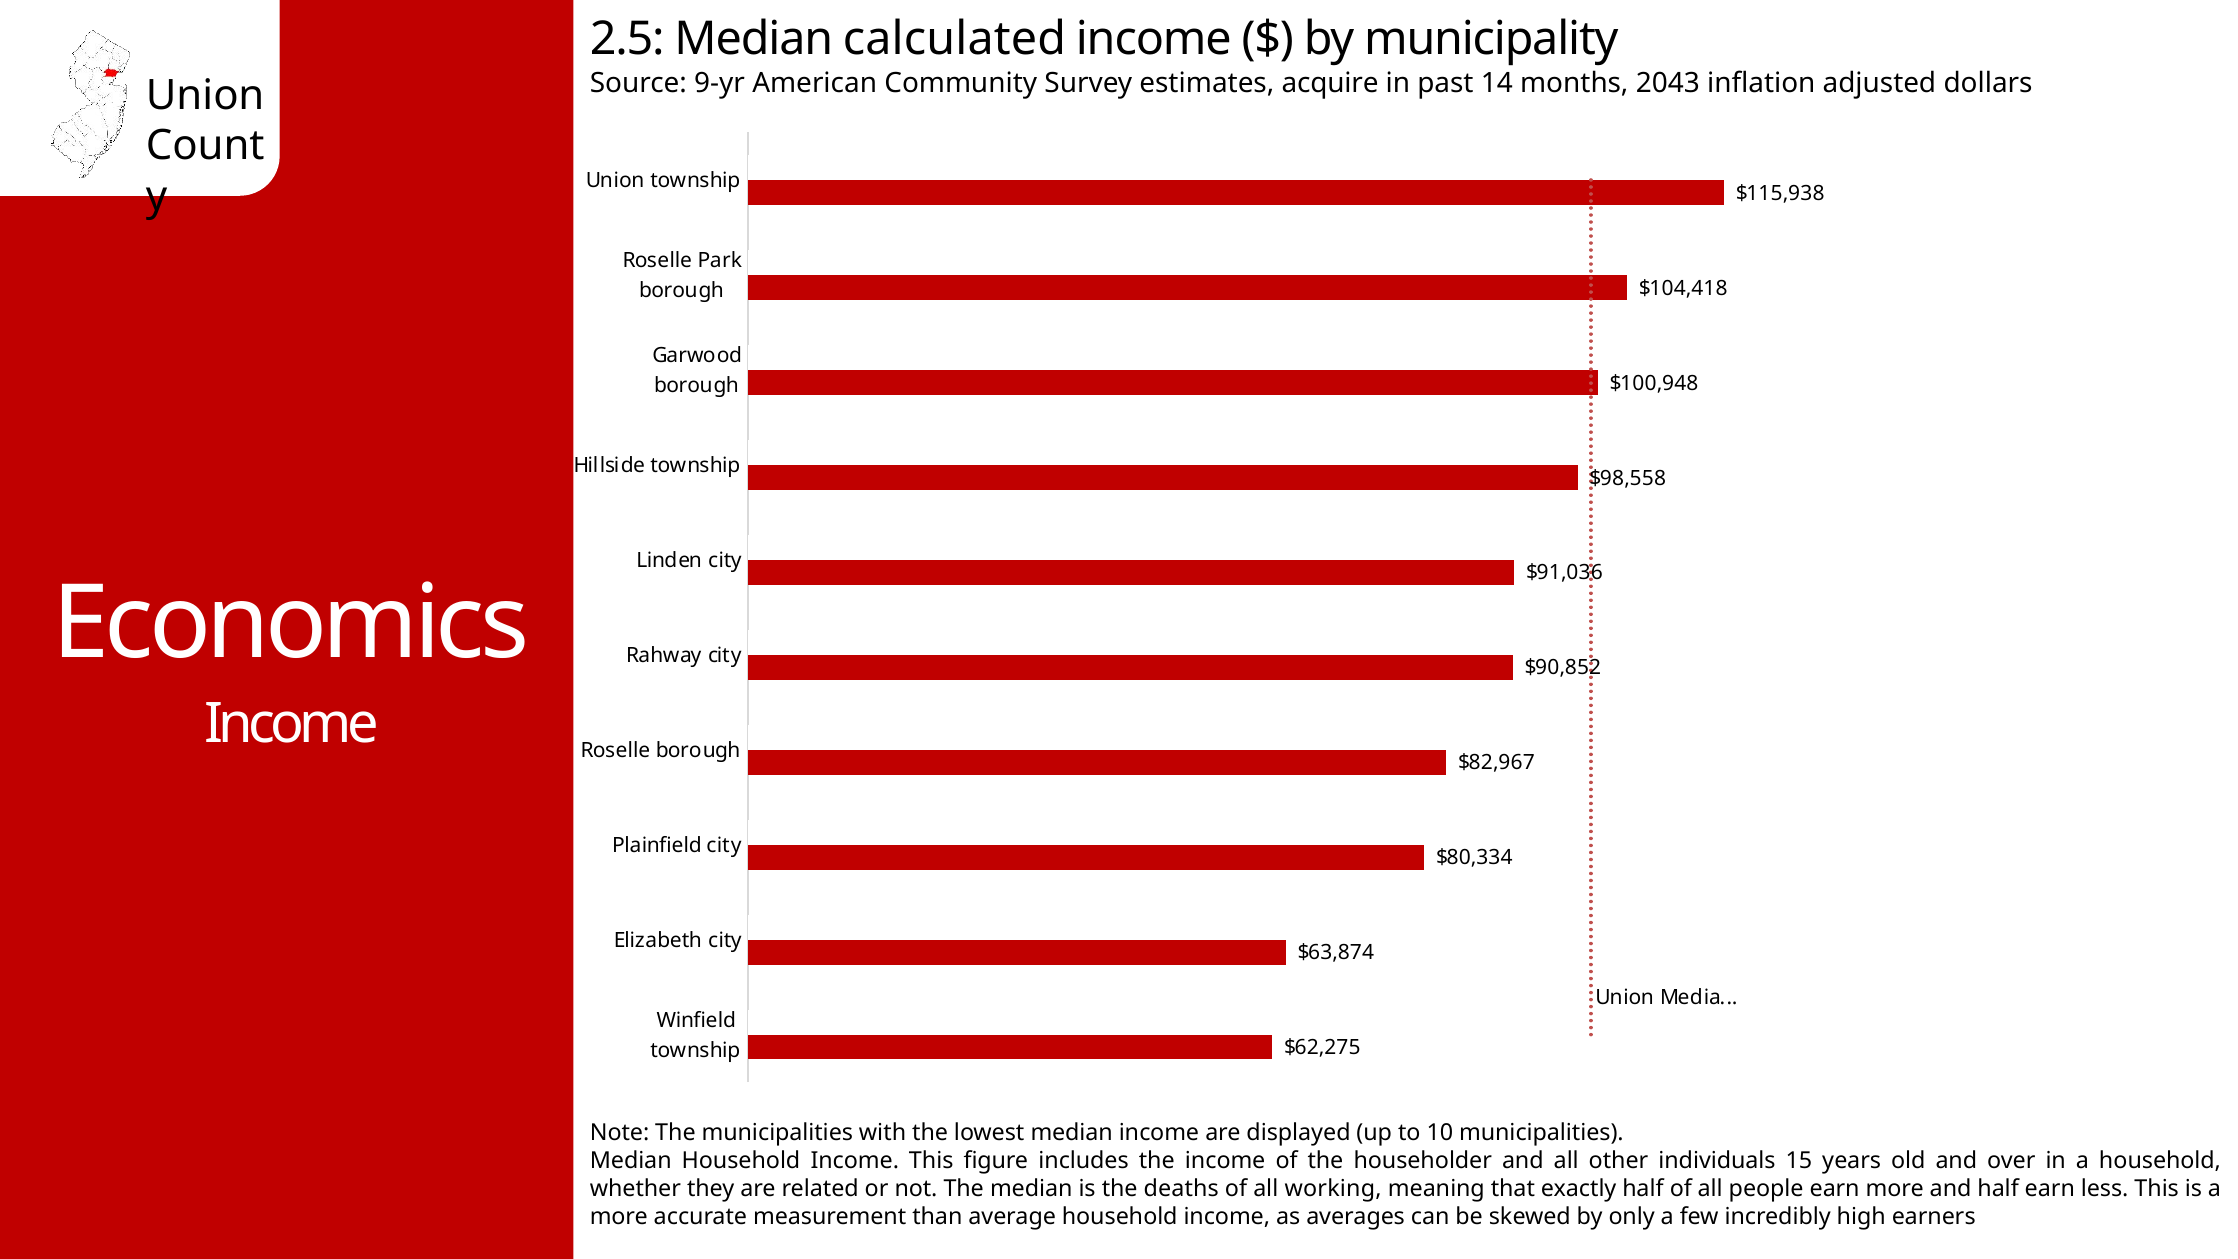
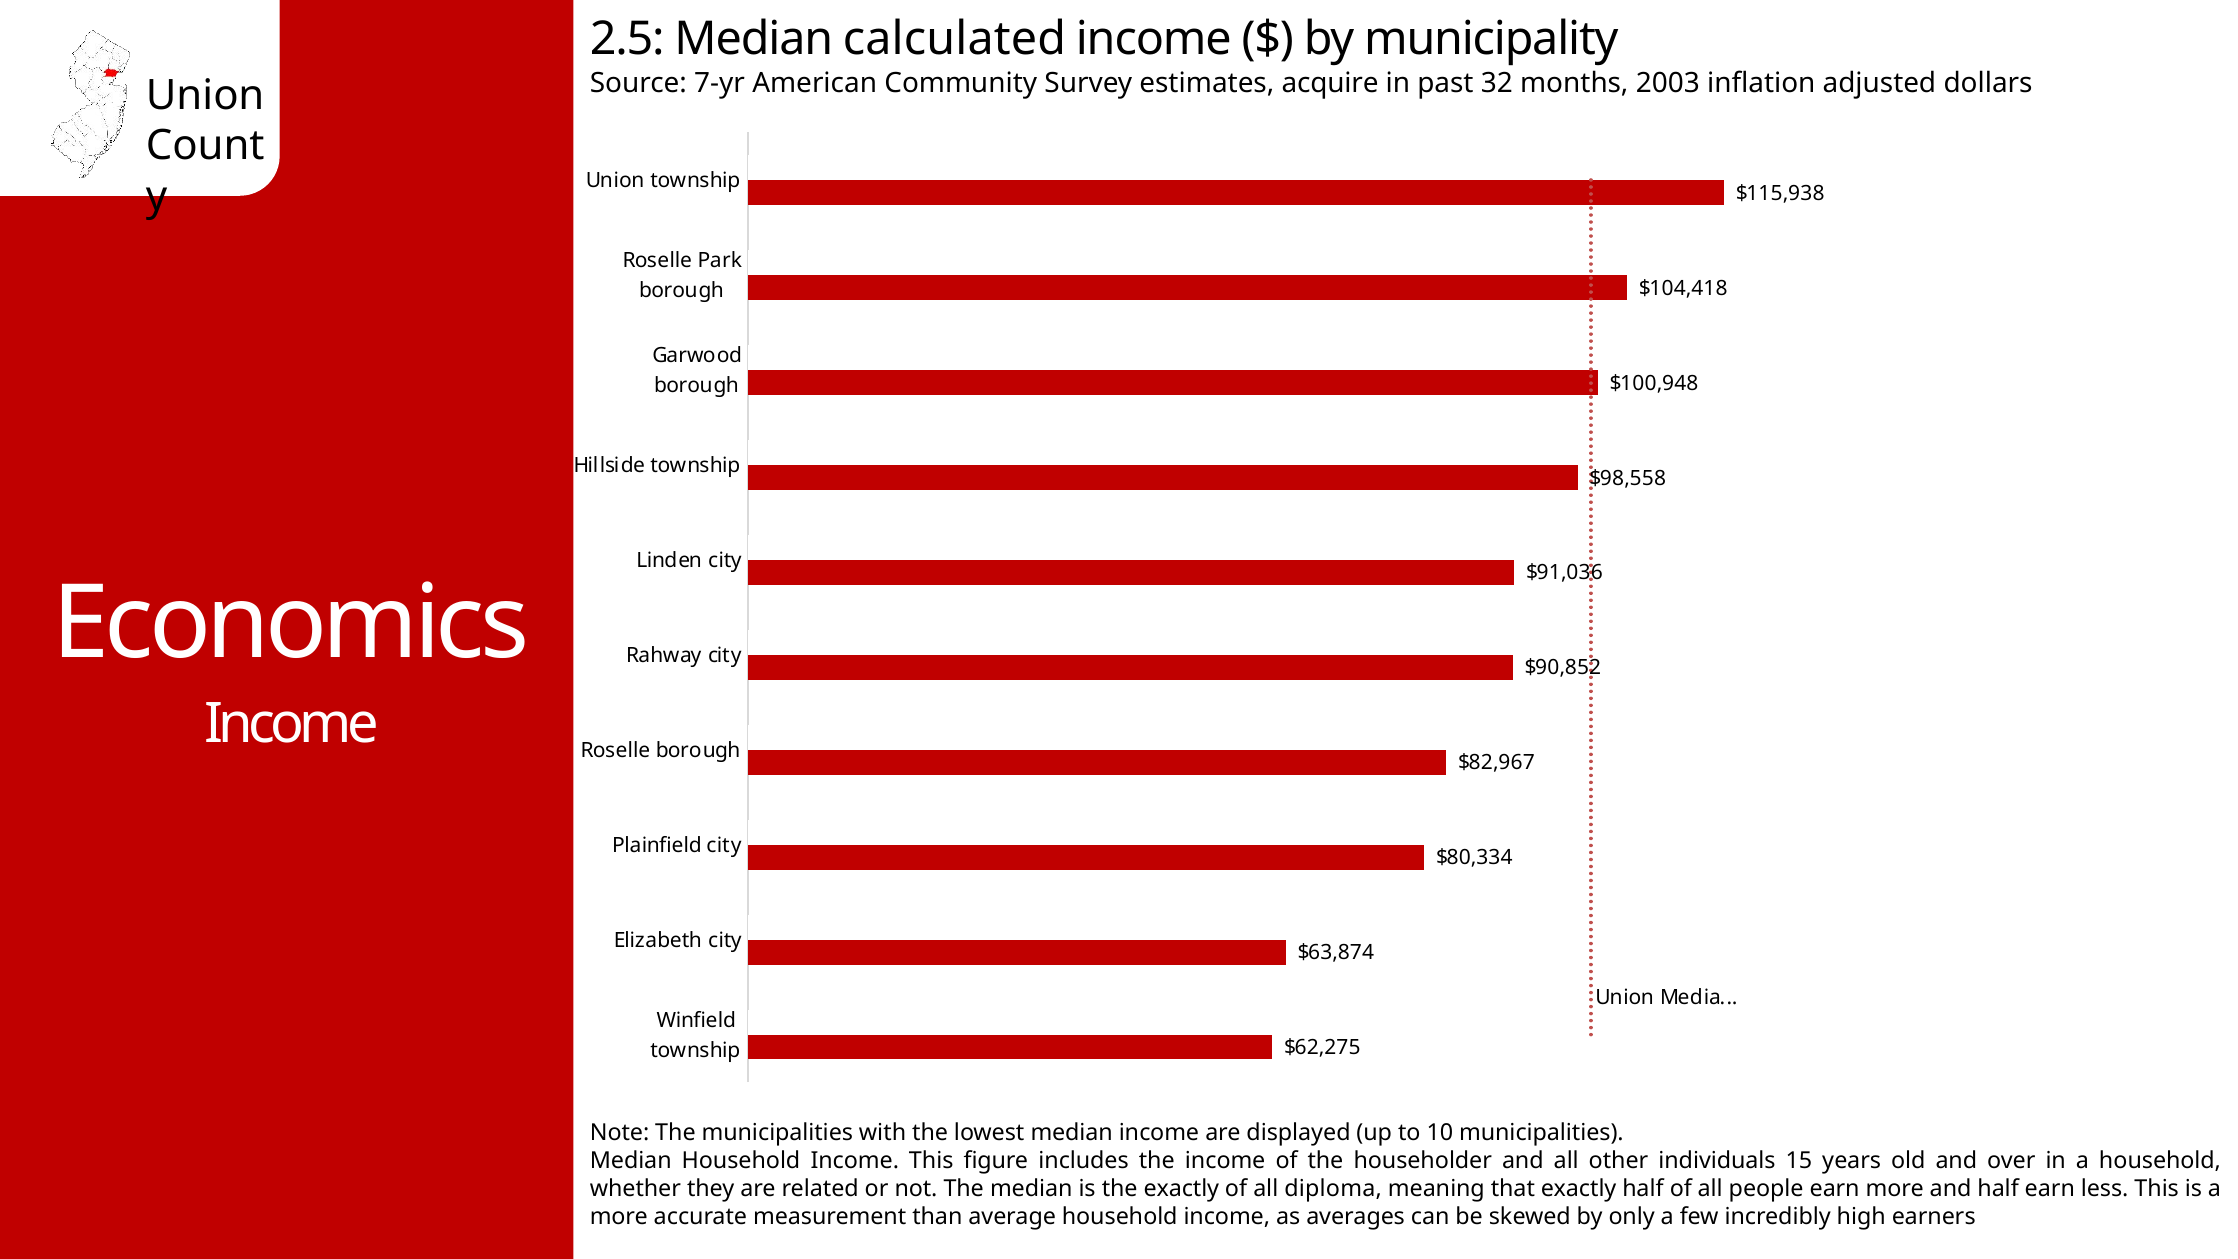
9-yr: 9-yr -> 7-yr
14: 14 -> 32
2043: 2043 -> 2003
the deaths: deaths -> exactly
working: working -> diploma
